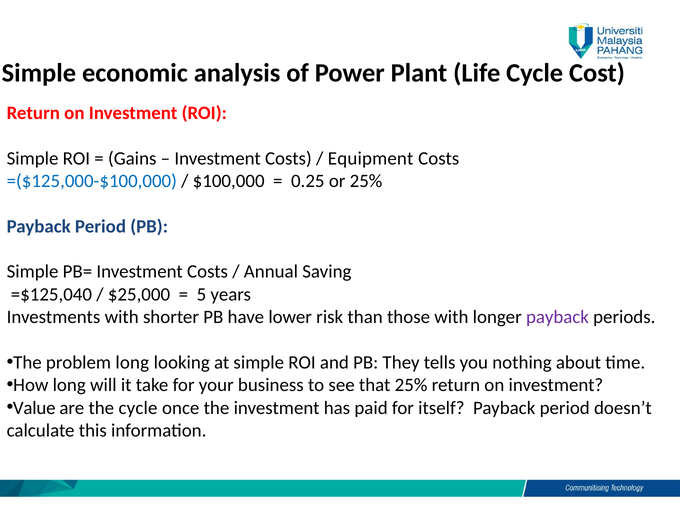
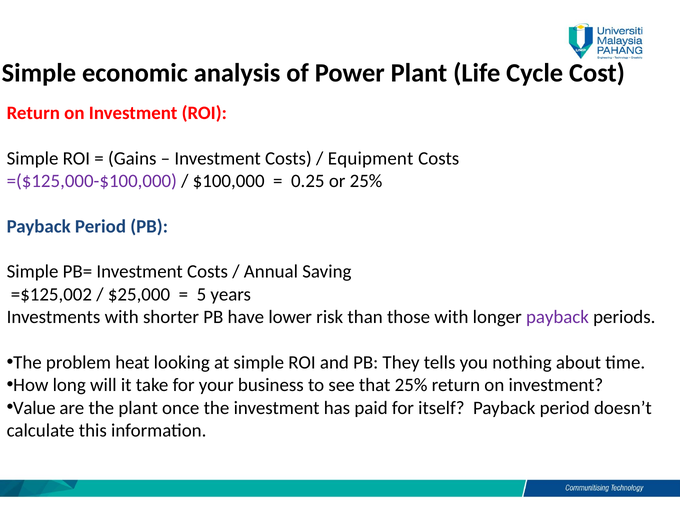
=($125,000-$100,000 colour: blue -> purple
=$125,040: =$125,040 -> =$125,002
problem long: long -> heat
the cycle: cycle -> plant
